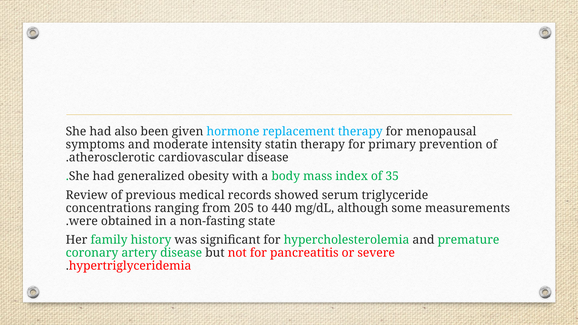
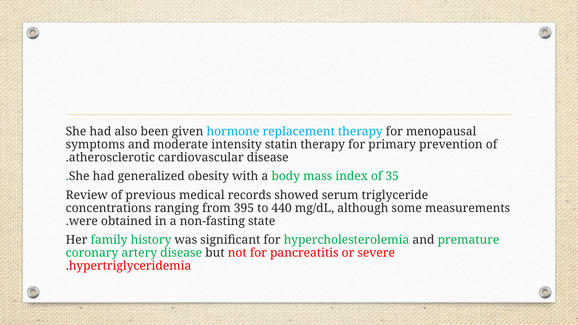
205: 205 -> 395
